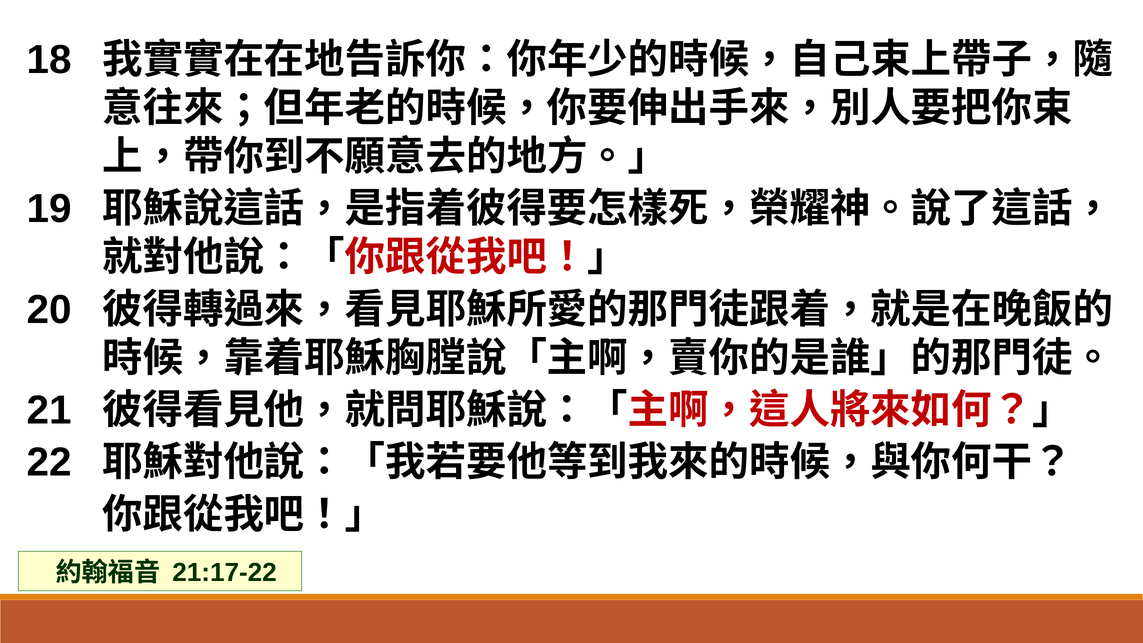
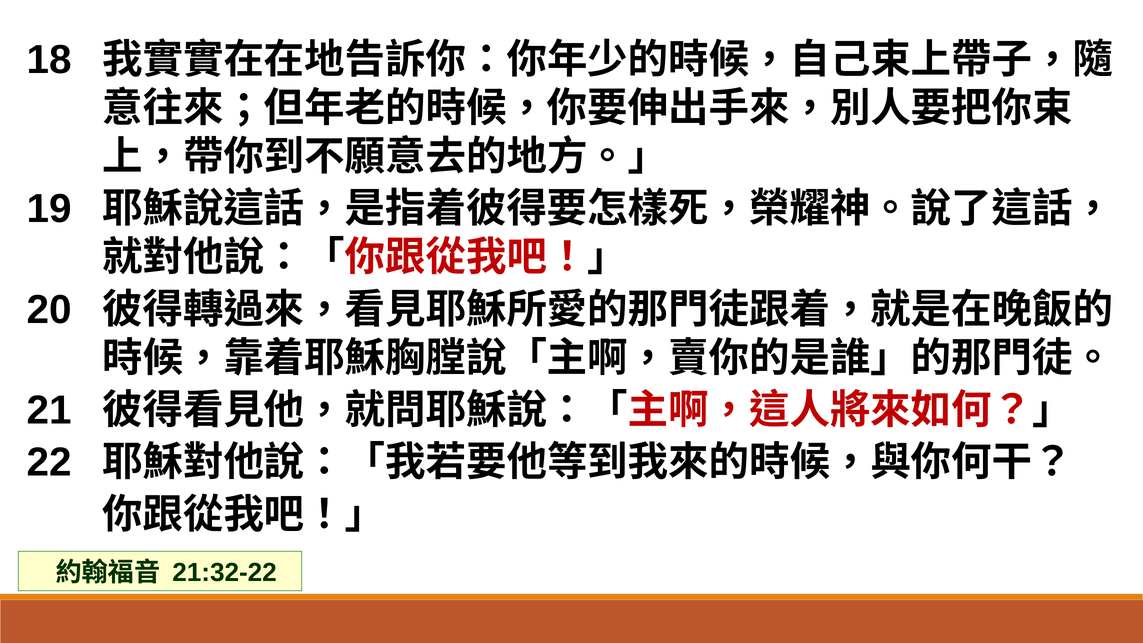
21:17-22: 21:17-22 -> 21:32-22
